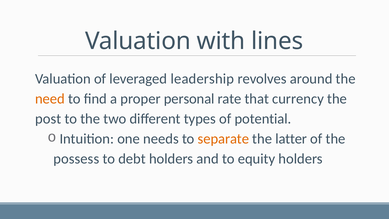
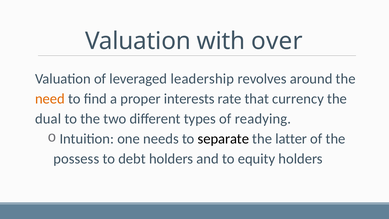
lines: lines -> over
personal: personal -> interests
post: post -> dual
potential: potential -> readying
separate colour: orange -> black
